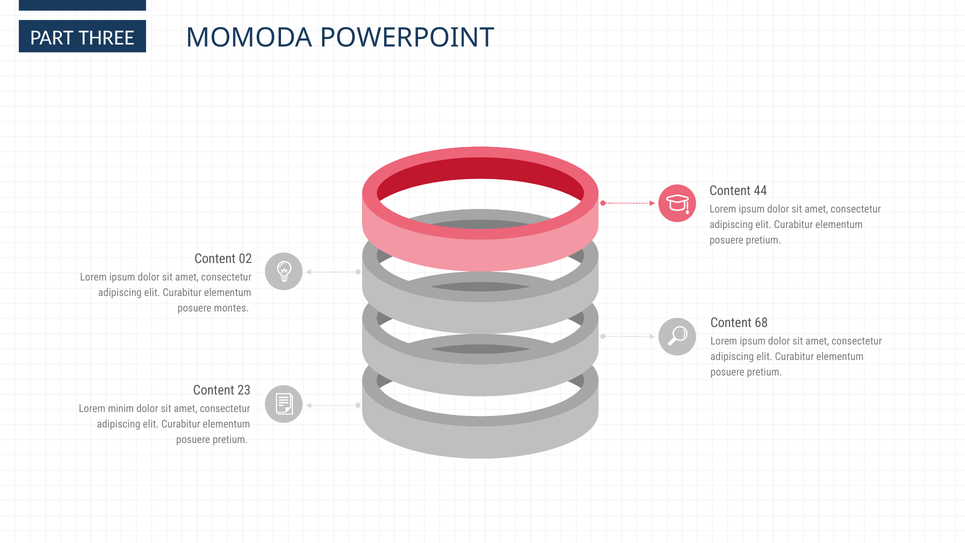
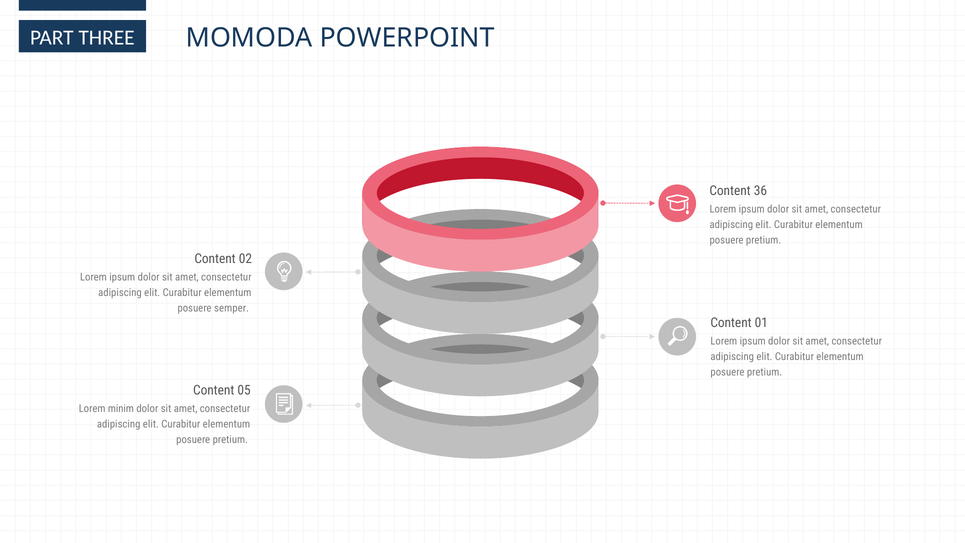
44: 44 -> 36
montes: montes -> semper
68: 68 -> 01
23: 23 -> 05
